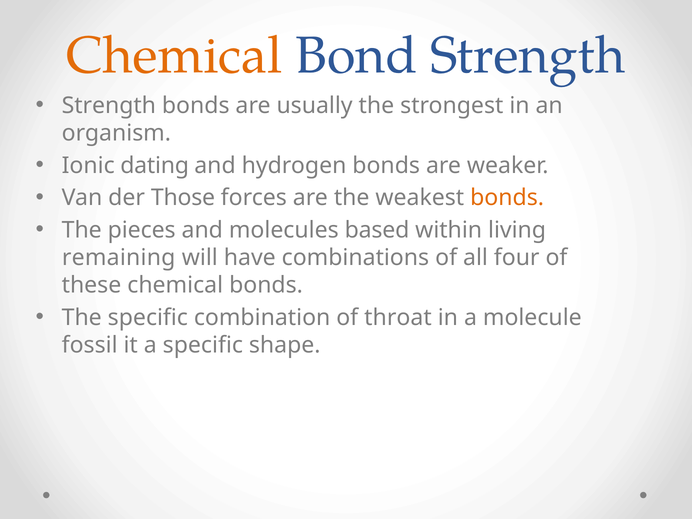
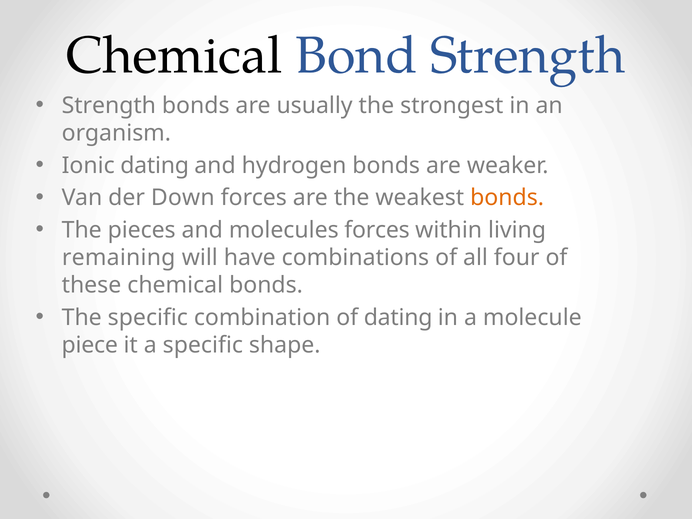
Chemical at (174, 56) colour: orange -> black
Those: Those -> Down
molecules based: based -> forces
of throat: throat -> dating
fossil: fossil -> piece
